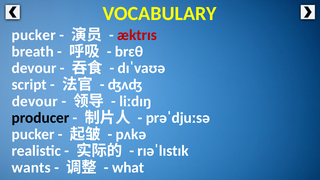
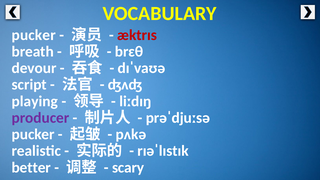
devour at (35, 101): devour -> playing
producer colour: black -> purple
wants: wants -> better
what: what -> scary
